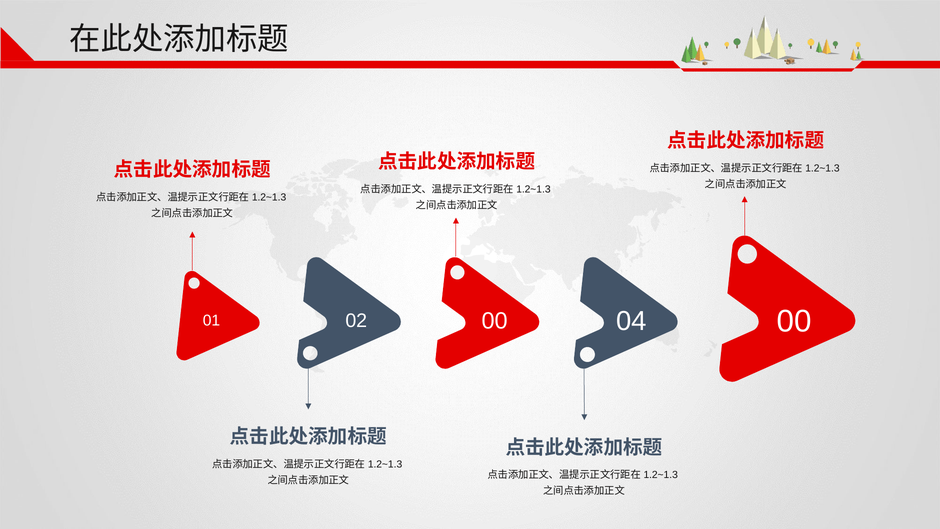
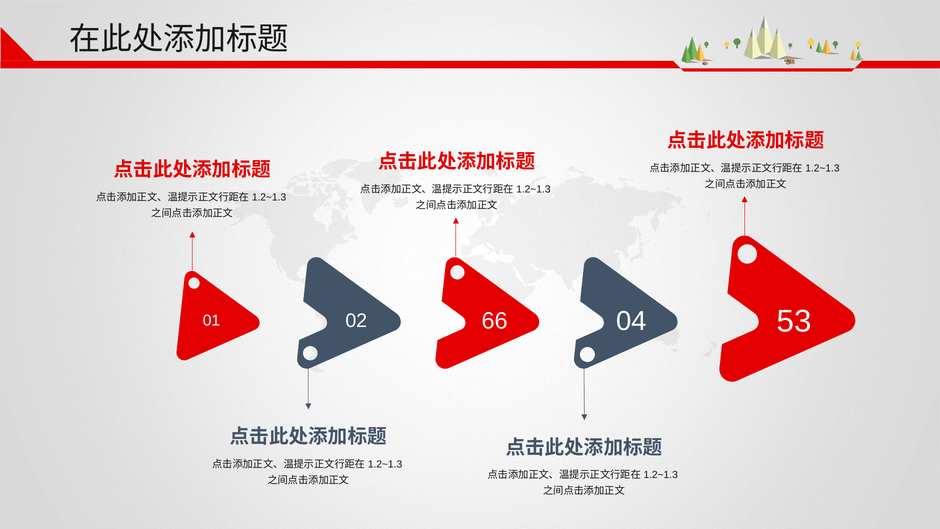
02 00: 00 -> 66
04 00: 00 -> 53
